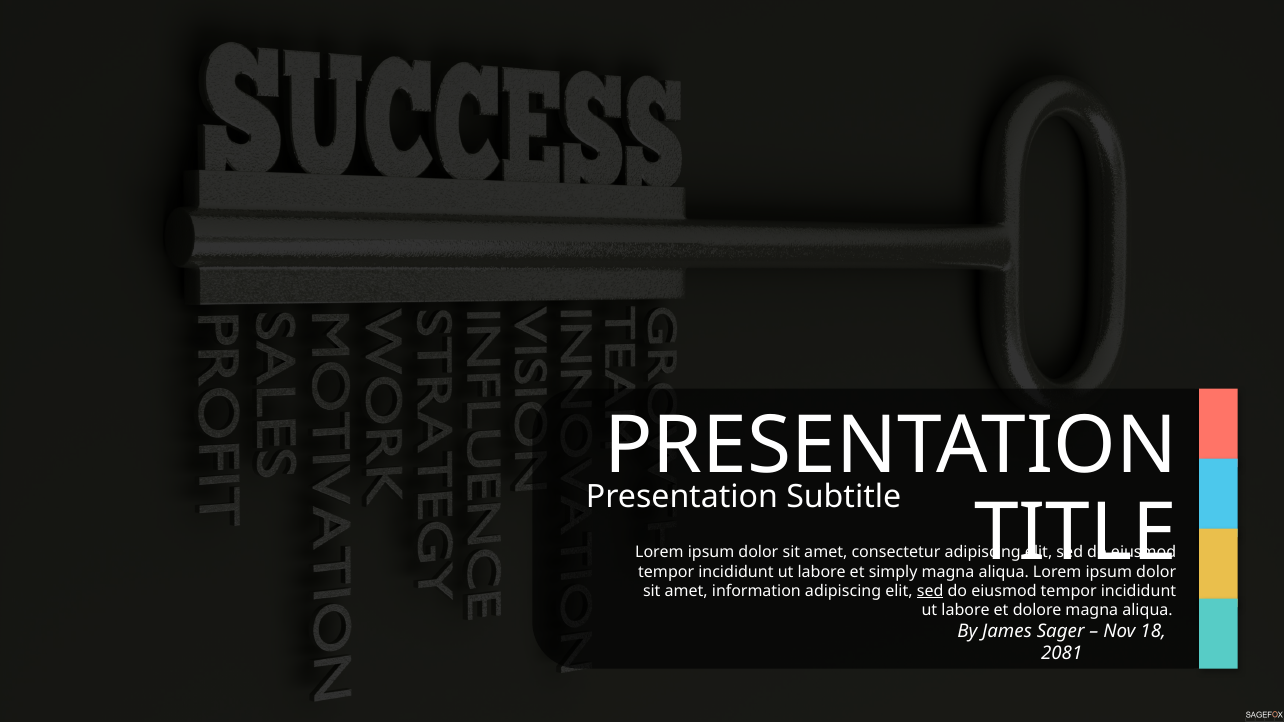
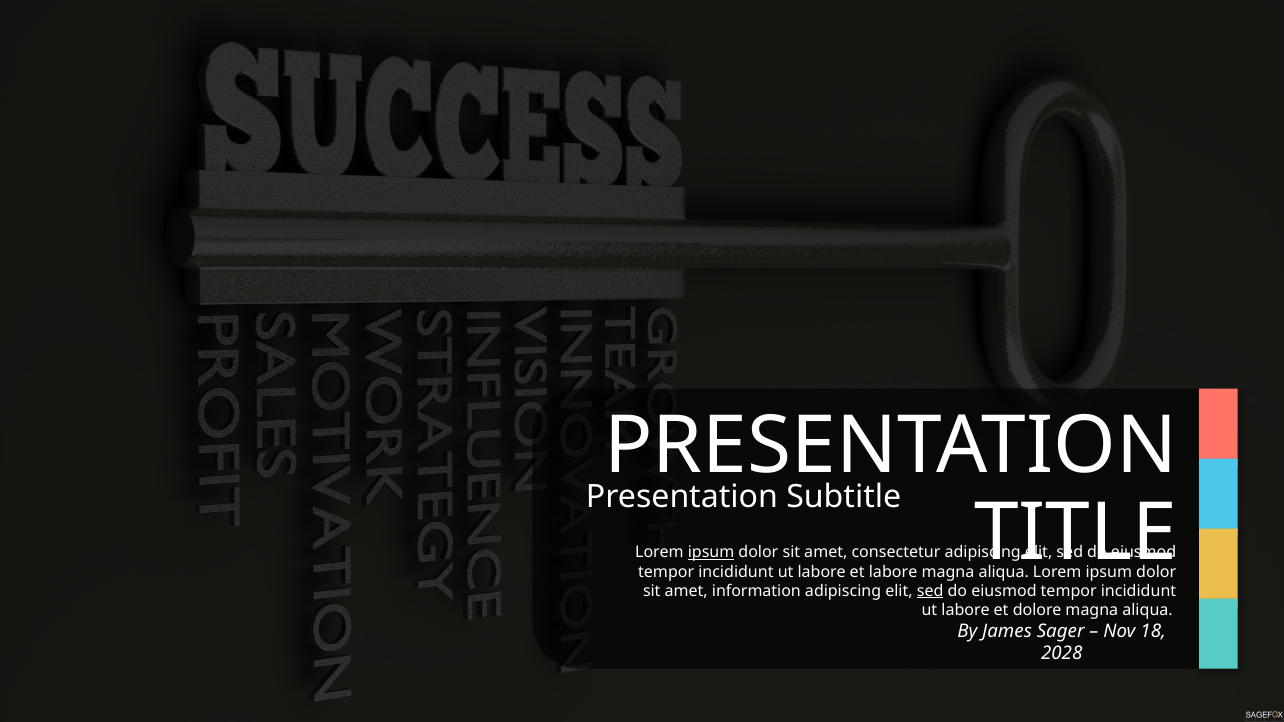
ipsum at (711, 553) underline: none -> present
et simply: simply -> labore
2081: 2081 -> 2028
